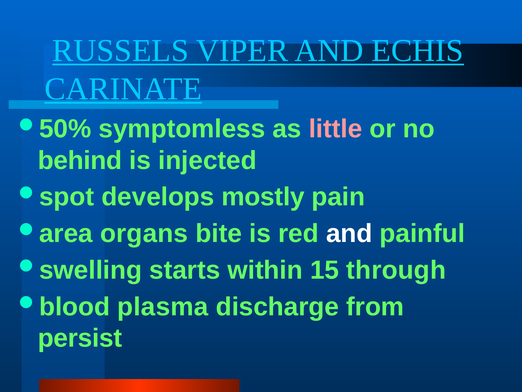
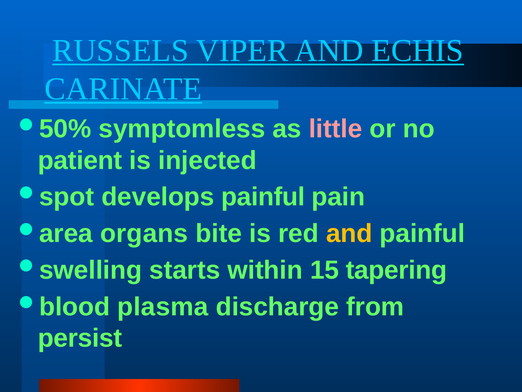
behind: behind -> patient
develops mostly: mostly -> painful
and at (349, 233) colour: white -> yellow
through: through -> tapering
